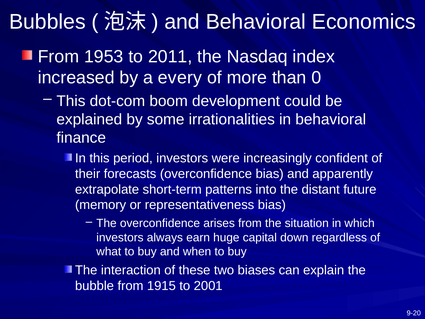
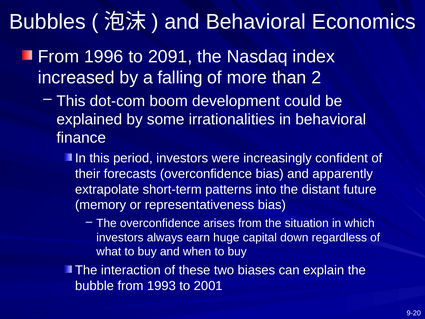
1953: 1953 -> 1996
2011: 2011 -> 2091
every: every -> falling
0: 0 -> 2
1915: 1915 -> 1993
